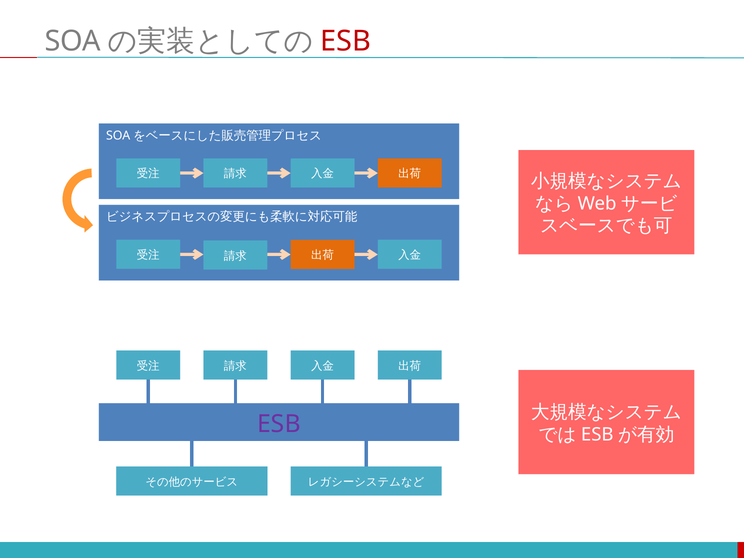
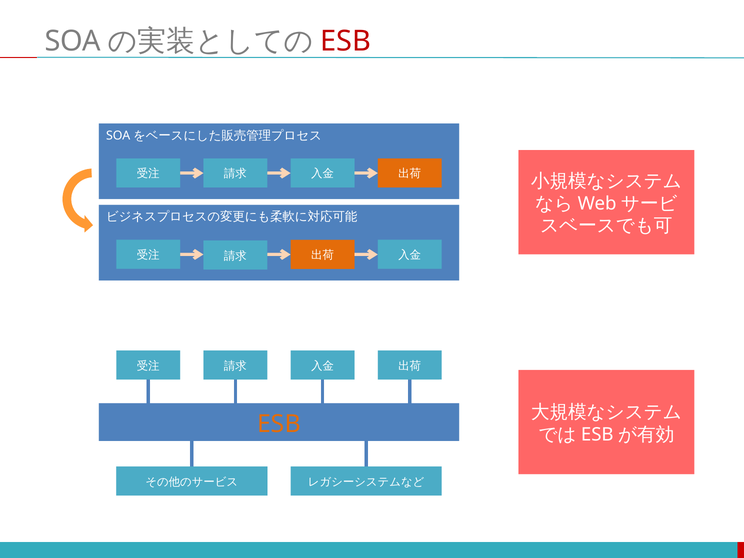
ESB at (279, 424) colour: purple -> orange
